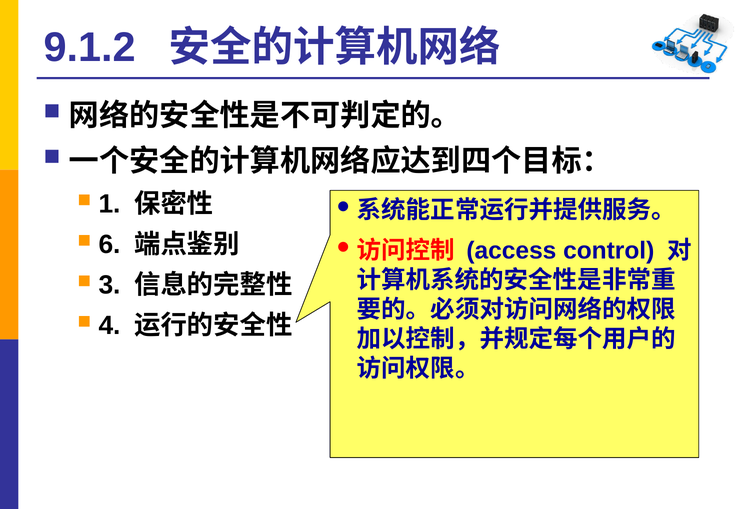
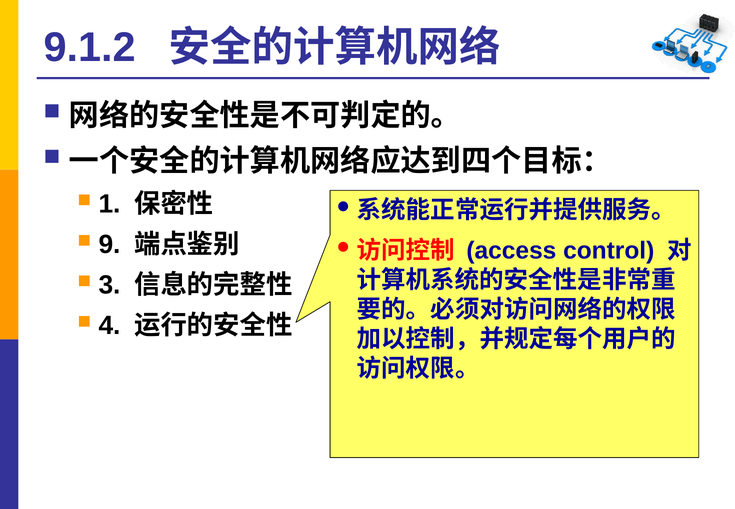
6: 6 -> 9
